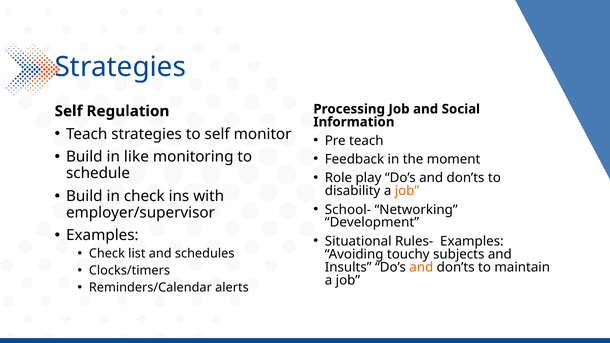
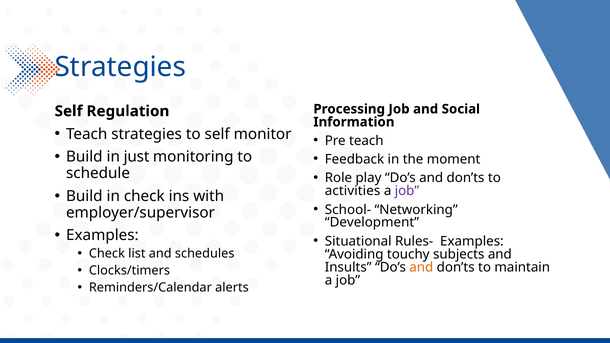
like: like -> just
disability: disability -> activities
job at (407, 191) colour: orange -> purple
